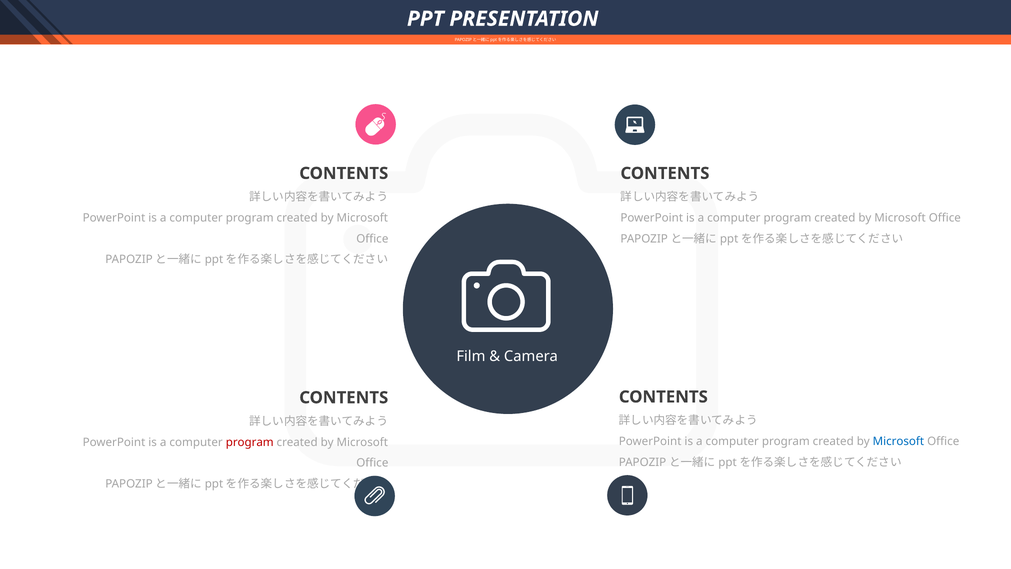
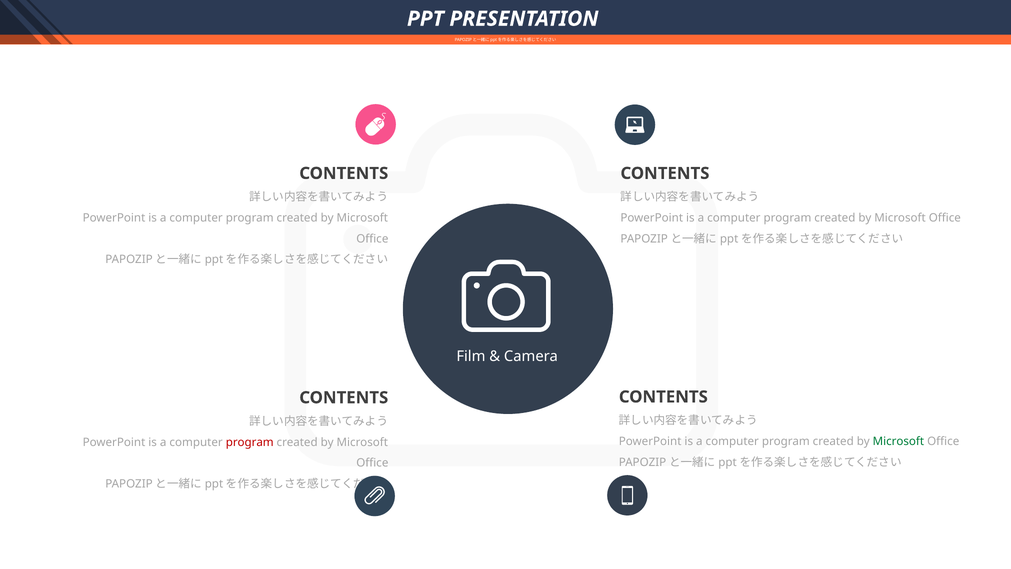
Microsoft at (898, 441) colour: blue -> green
